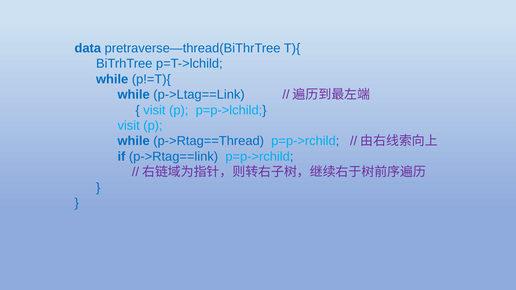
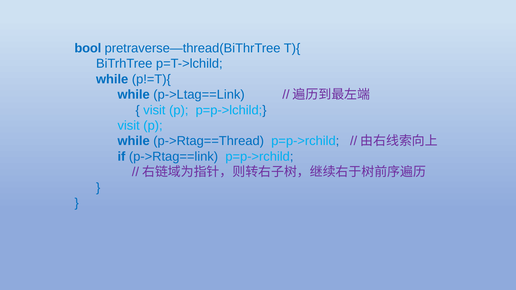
data: data -> bool
